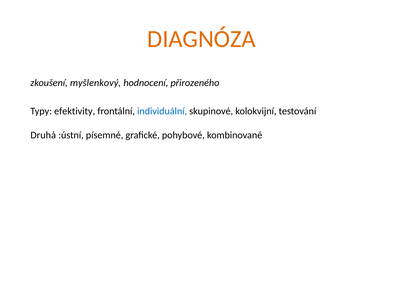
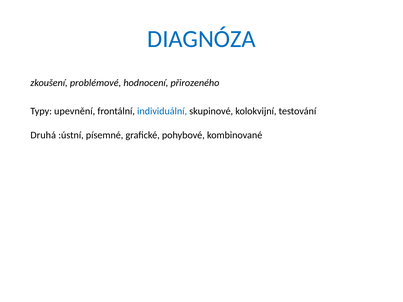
DIAGNÓZA colour: orange -> blue
myšlenkový: myšlenkový -> problémové
efektivity: efektivity -> upevnění
